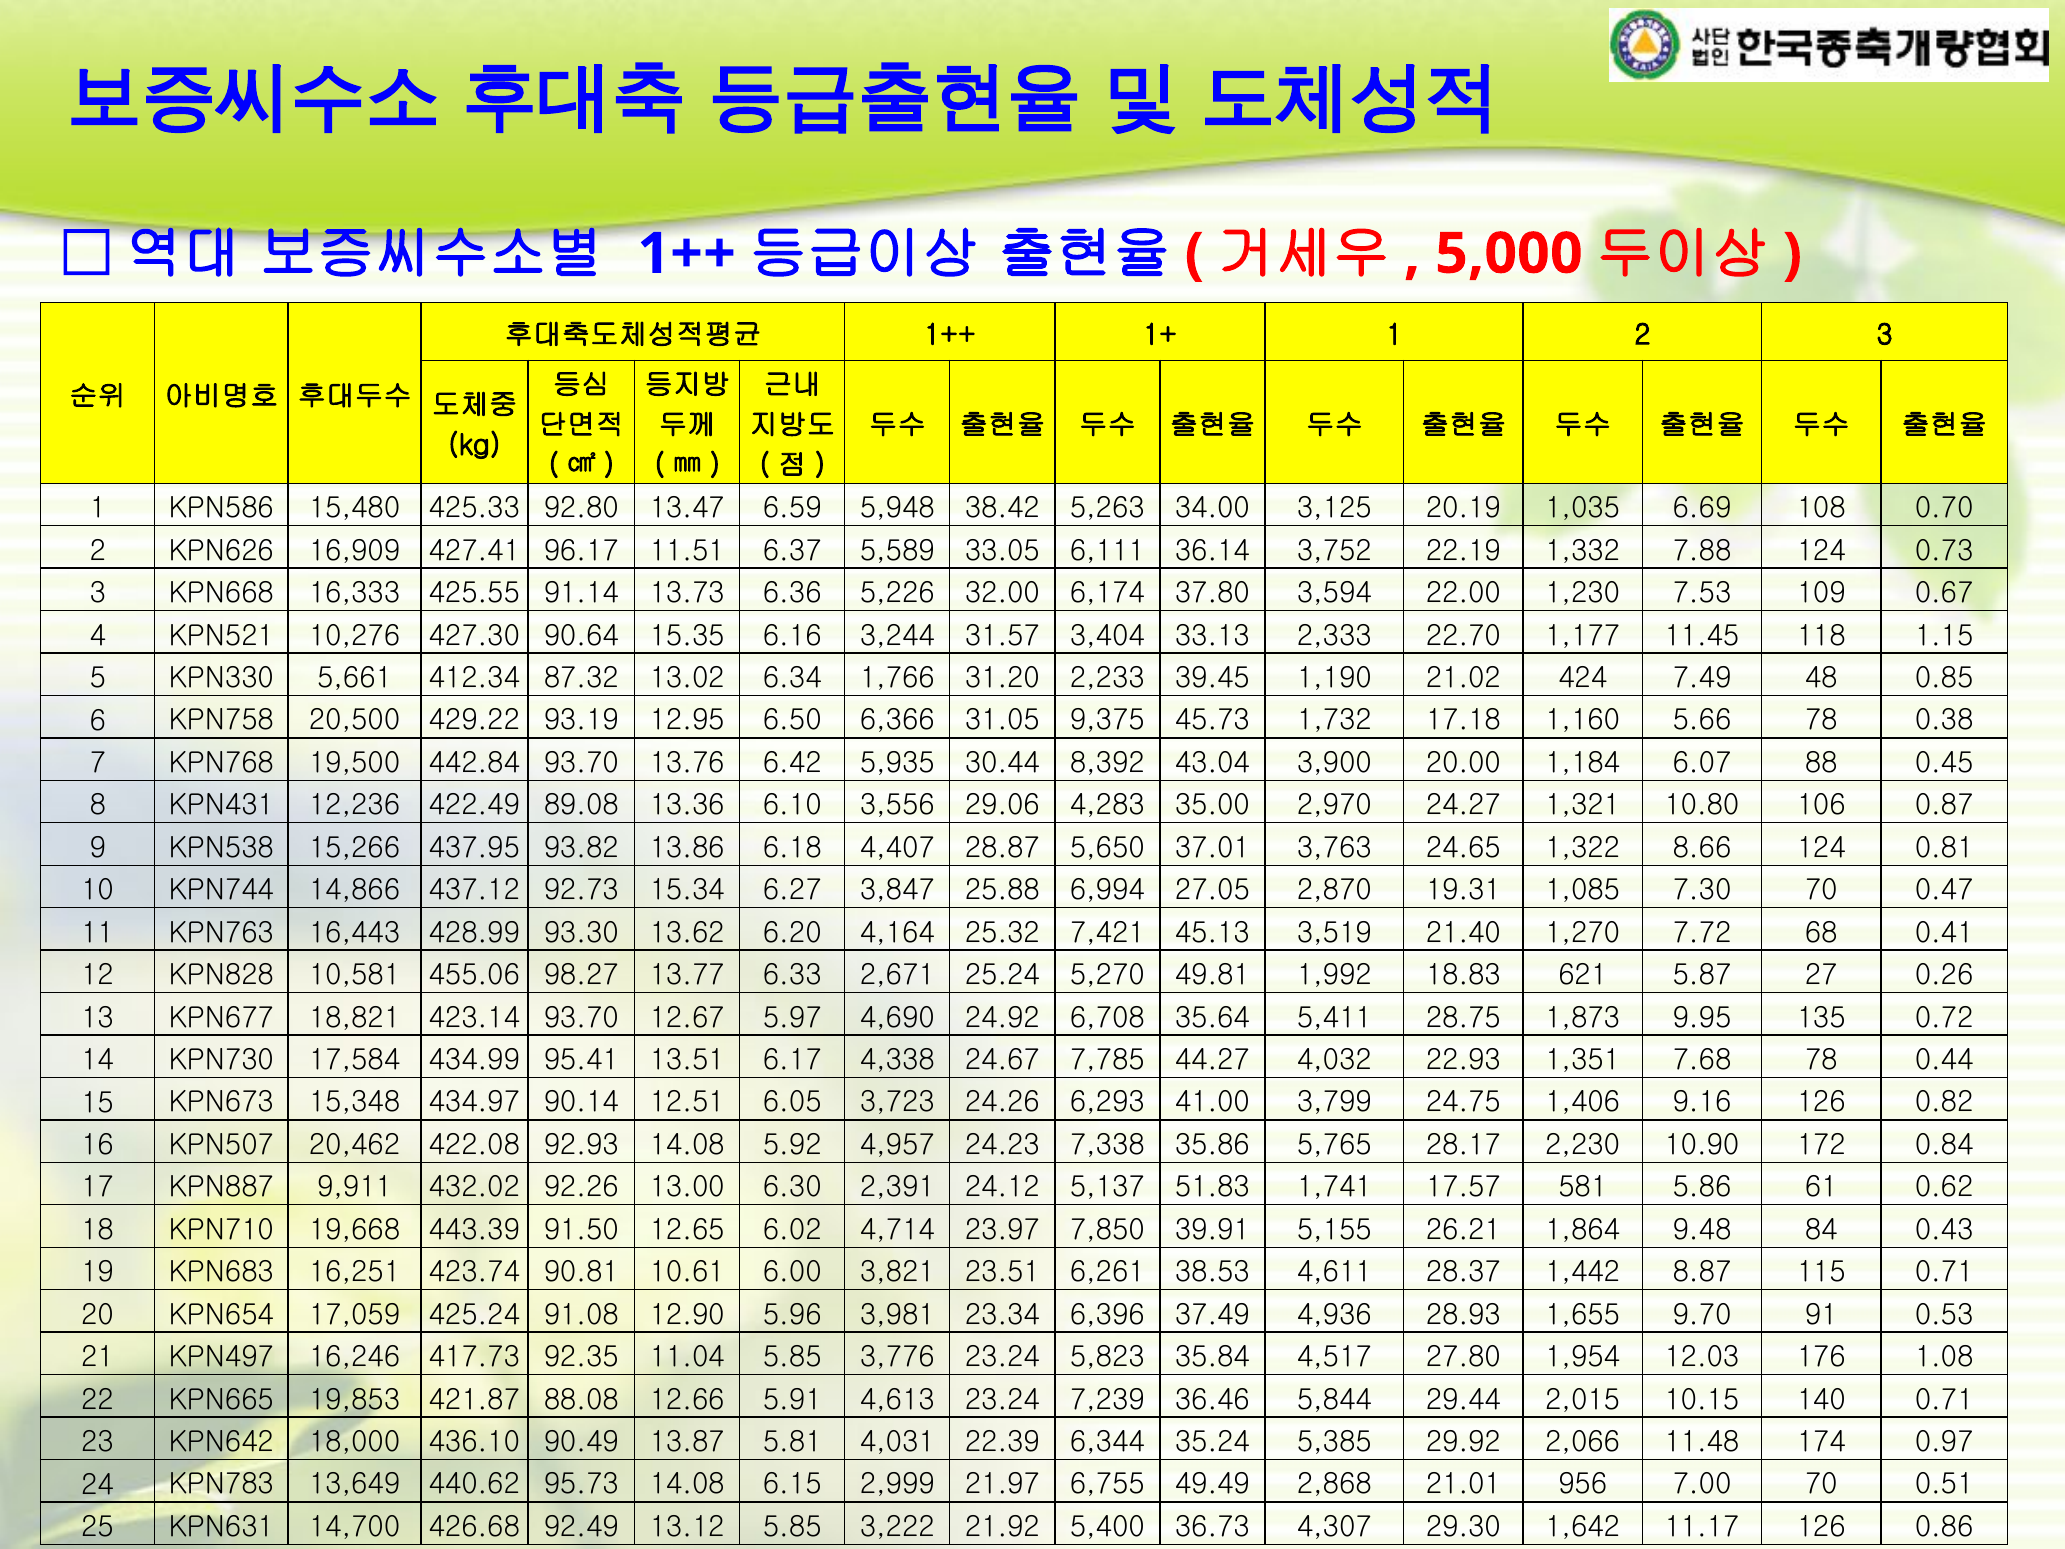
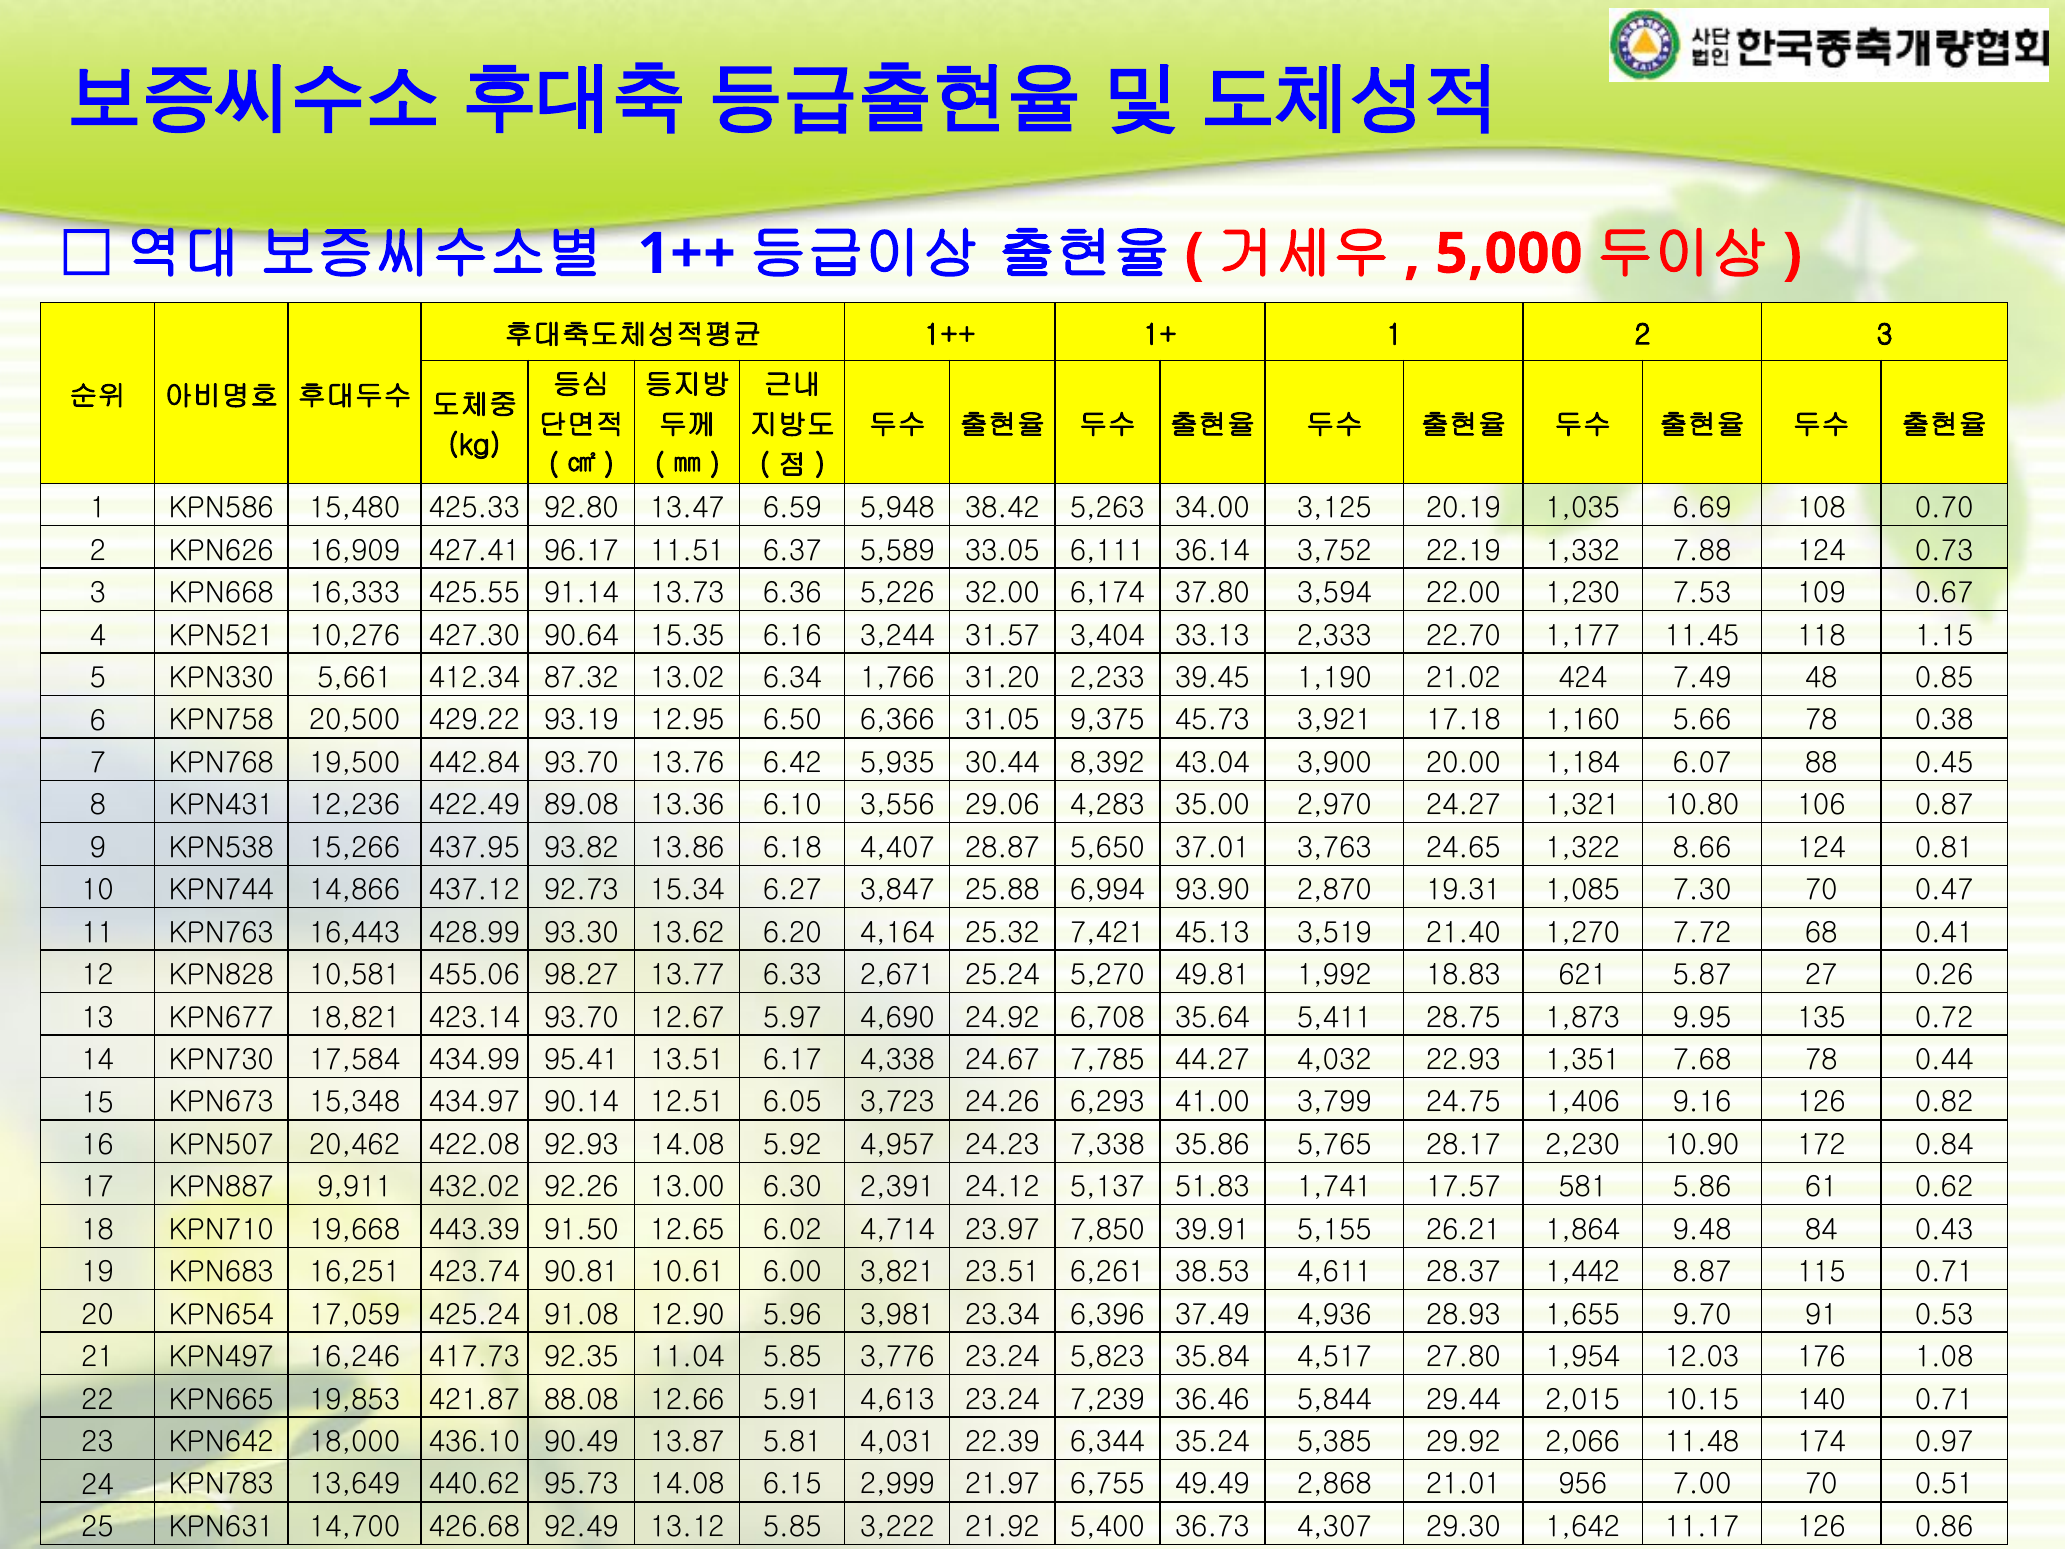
1,732: 1,732 -> 3,921
27.05: 27.05 -> 93.90
